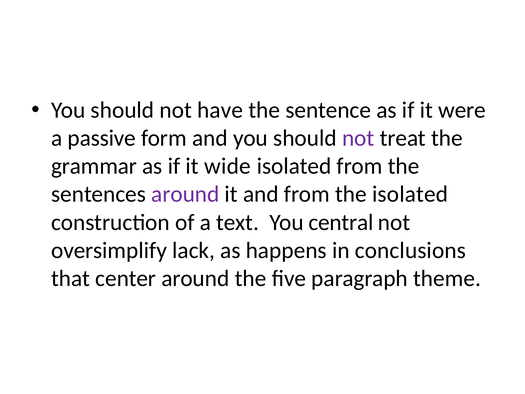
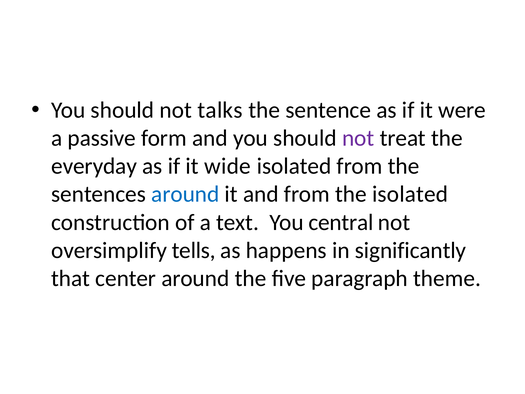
have: have -> talks
grammar: grammar -> everyday
around at (185, 194) colour: purple -> blue
lack: lack -> tells
conclusions: conclusions -> significantly
